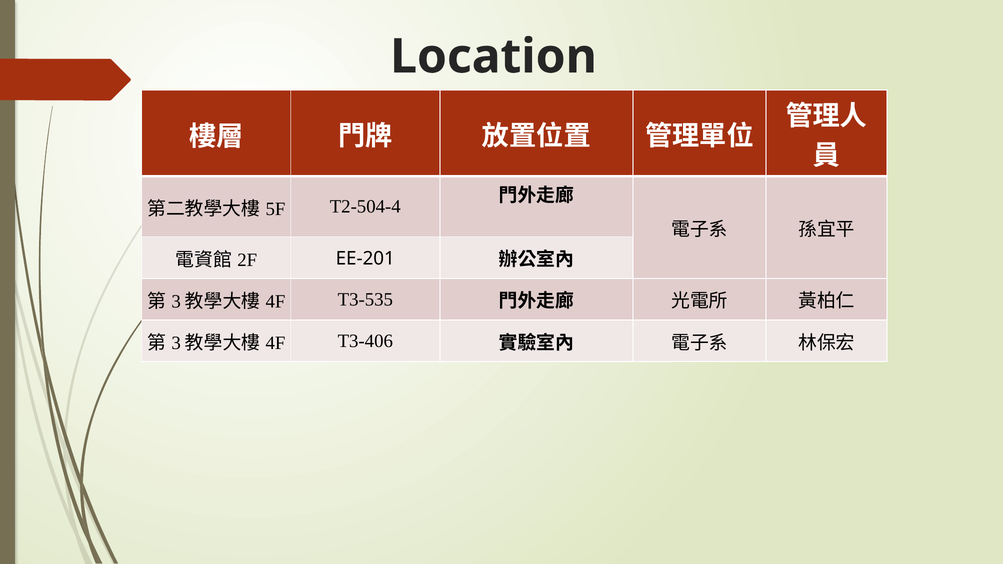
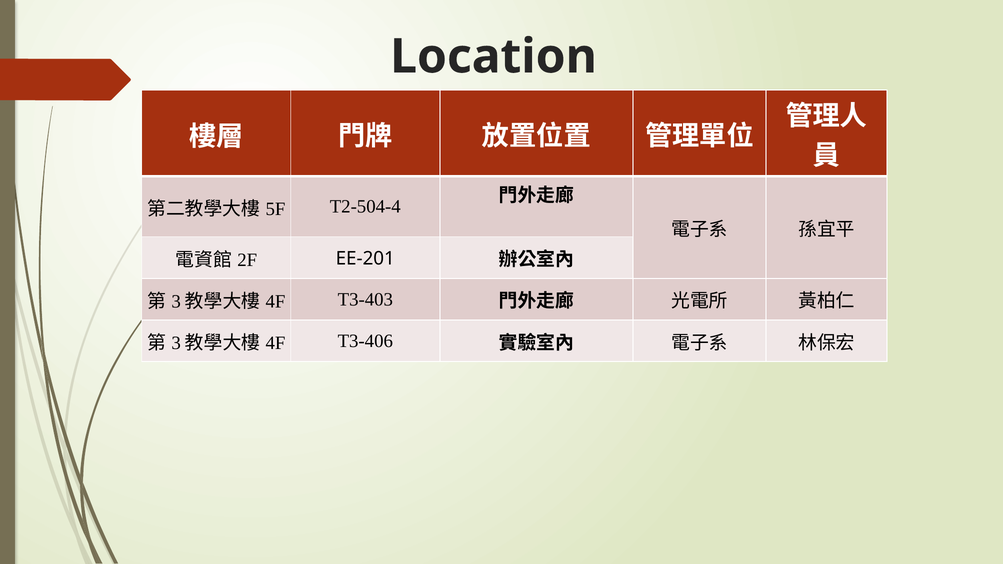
T3-535: T3-535 -> T3-403
